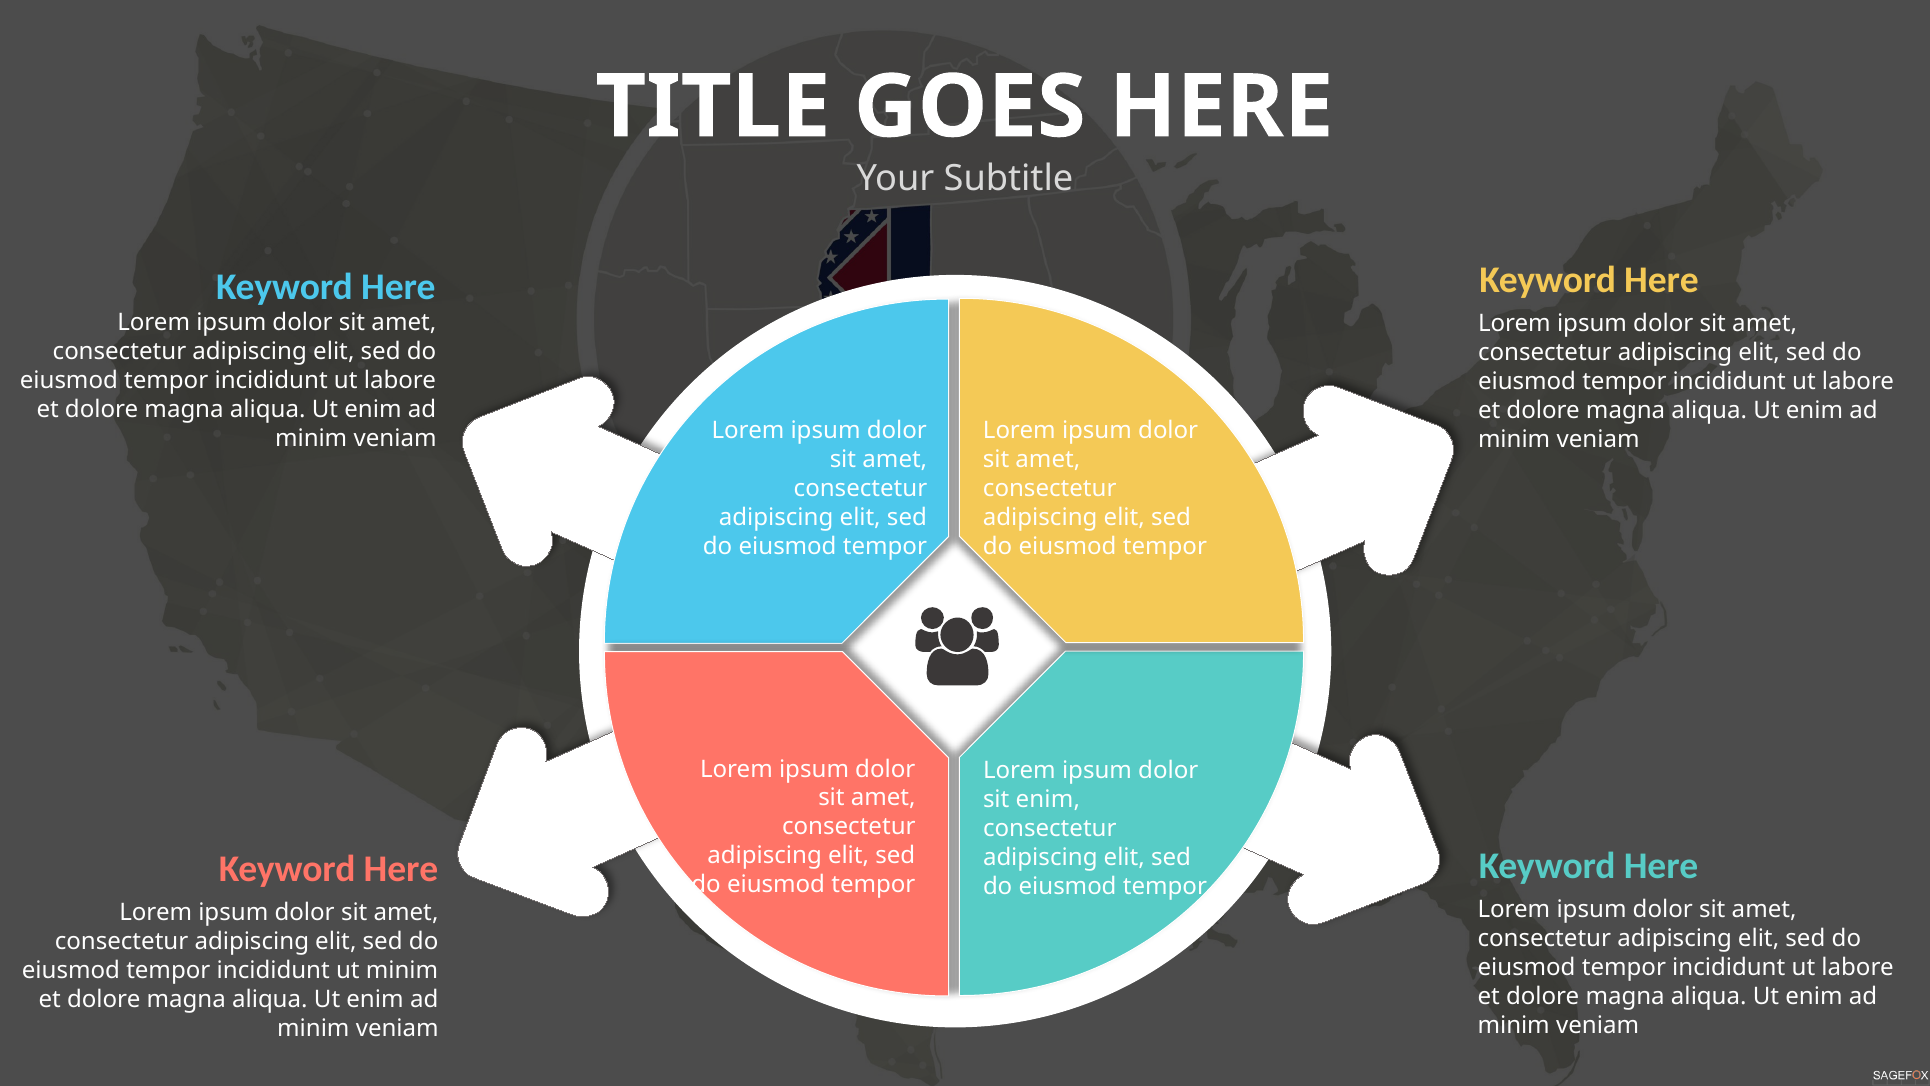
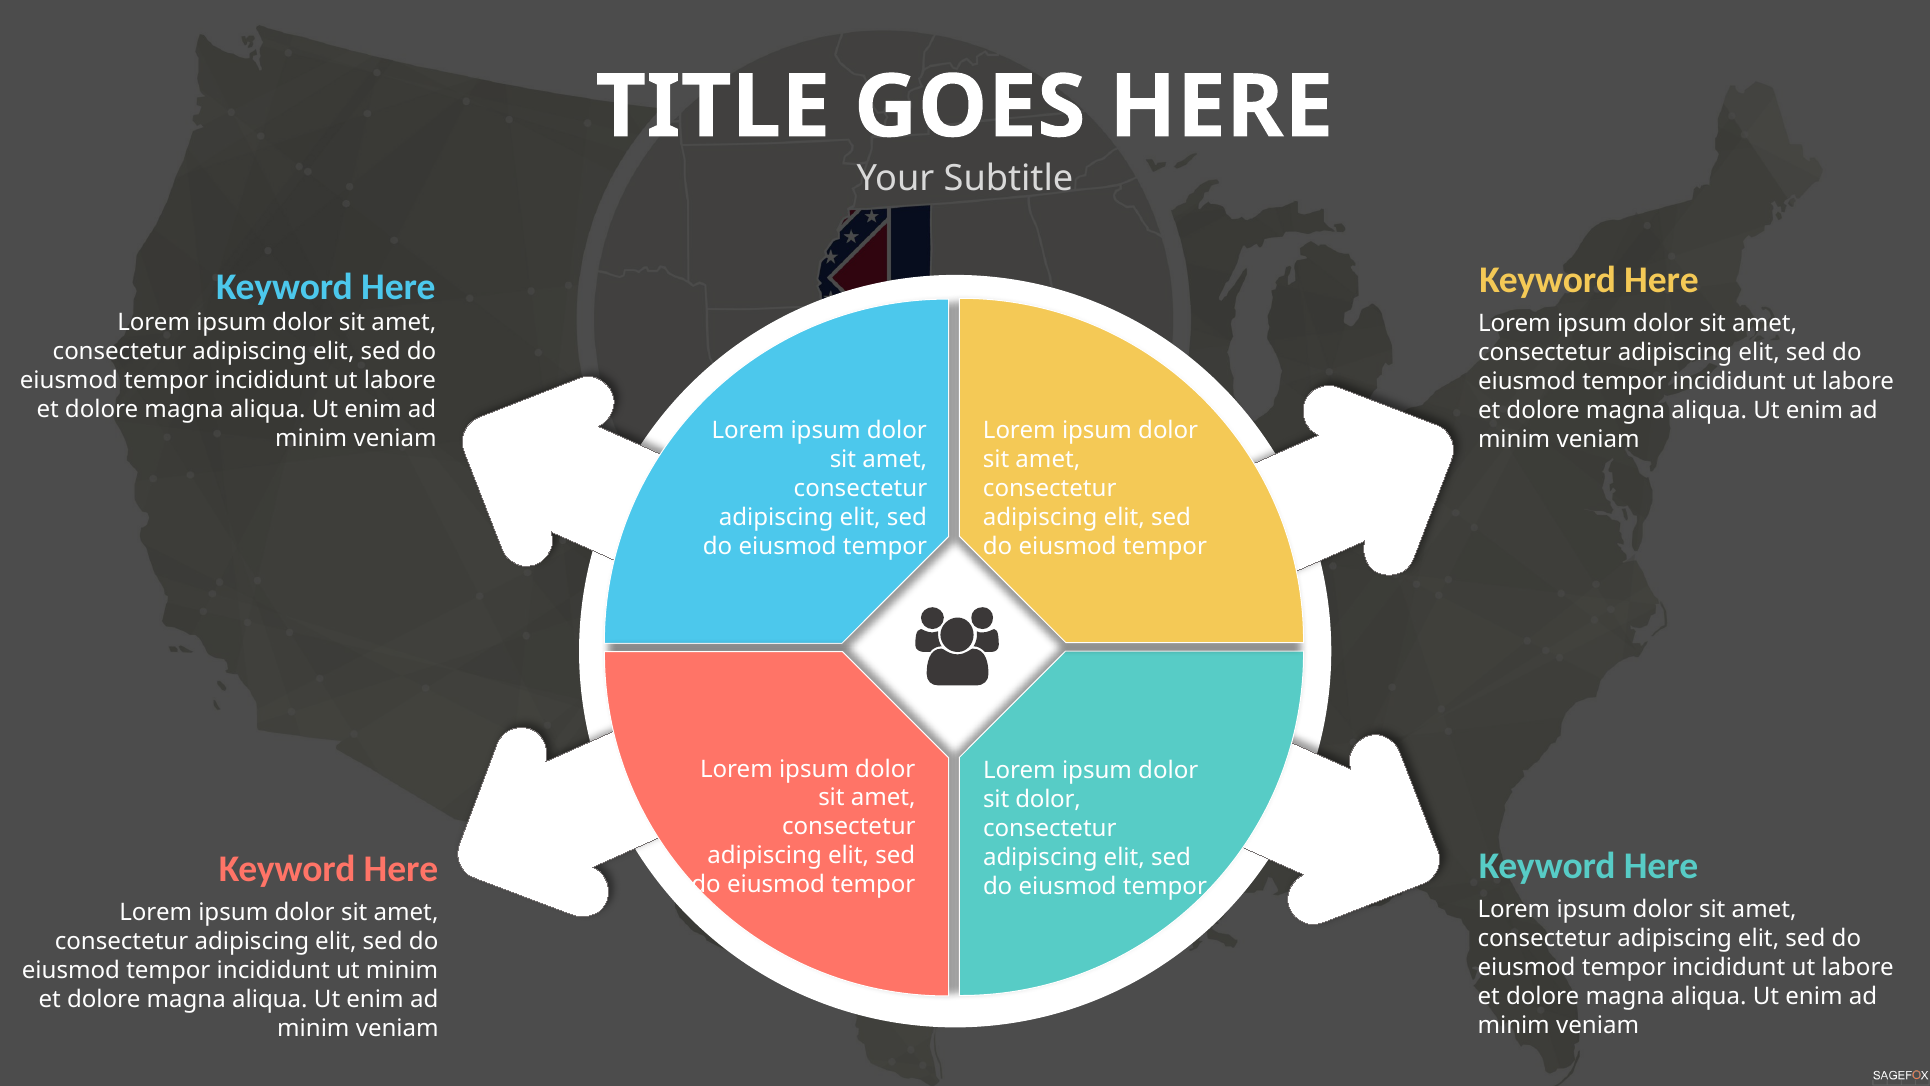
sit enim: enim -> dolor
